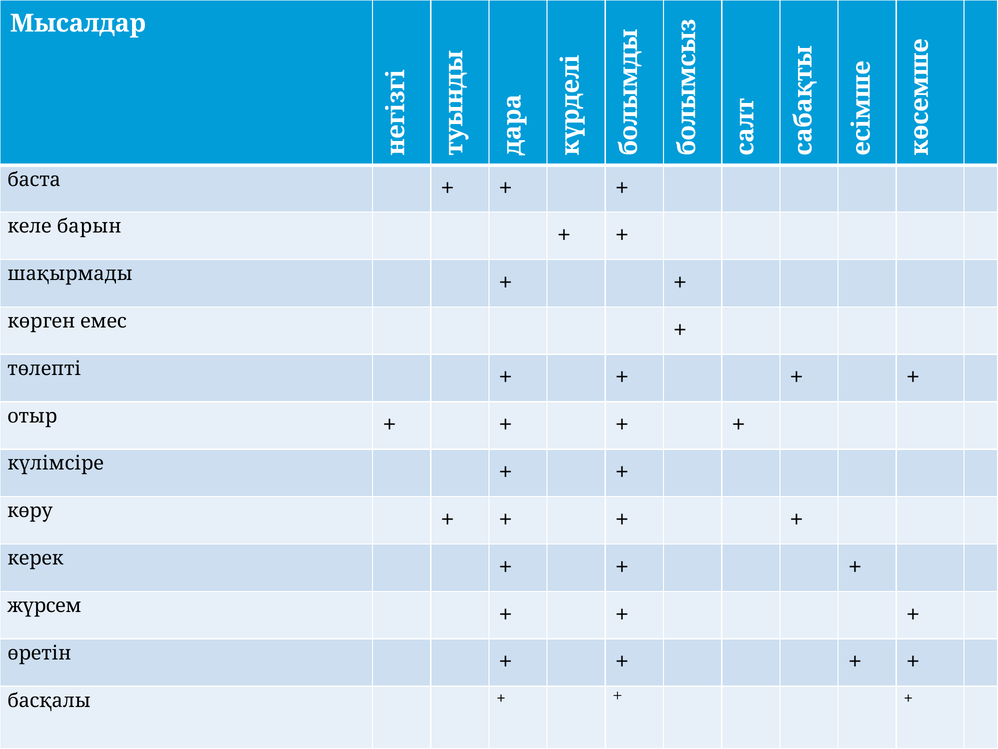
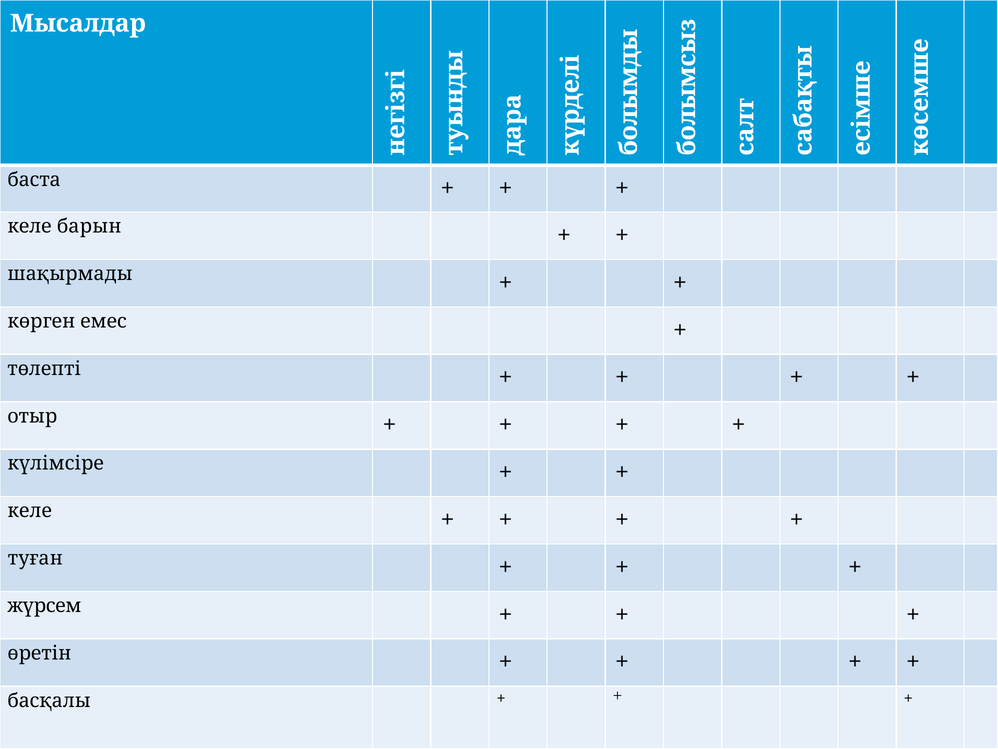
көру at (30, 511): көру -> келе
керек: керек -> туған
